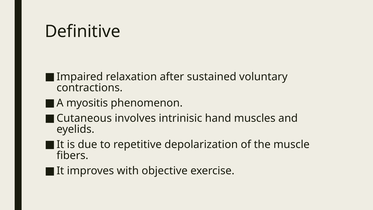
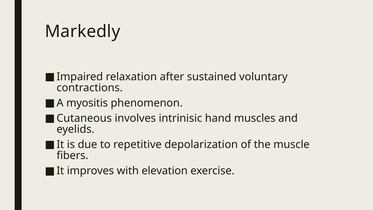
Definitive: Definitive -> Markedly
objective: objective -> elevation
